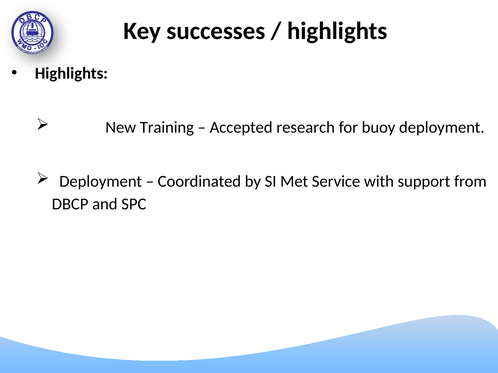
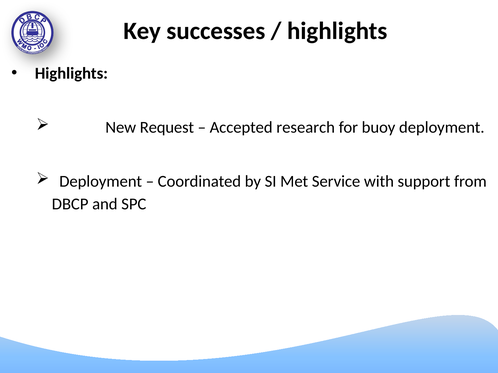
Training: Training -> Request
